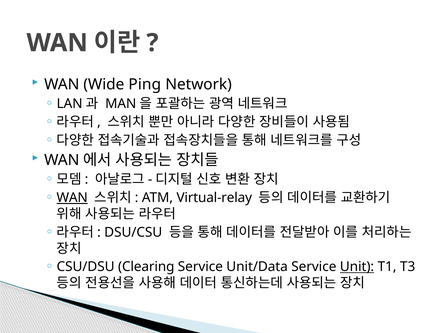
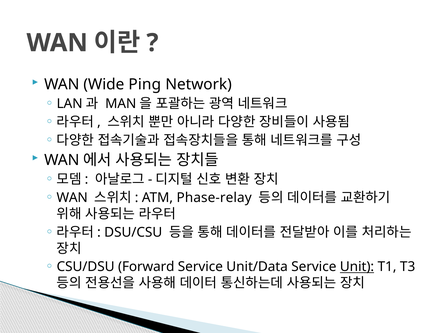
WAN at (72, 197) underline: present -> none
Virtual-relay: Virtual-relay -> Phase-relay
Clearing: Clearing -> Forward
